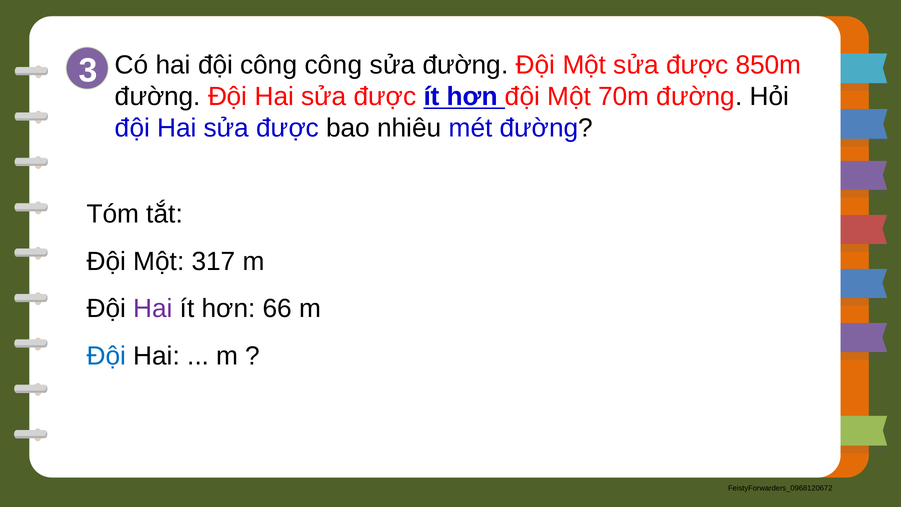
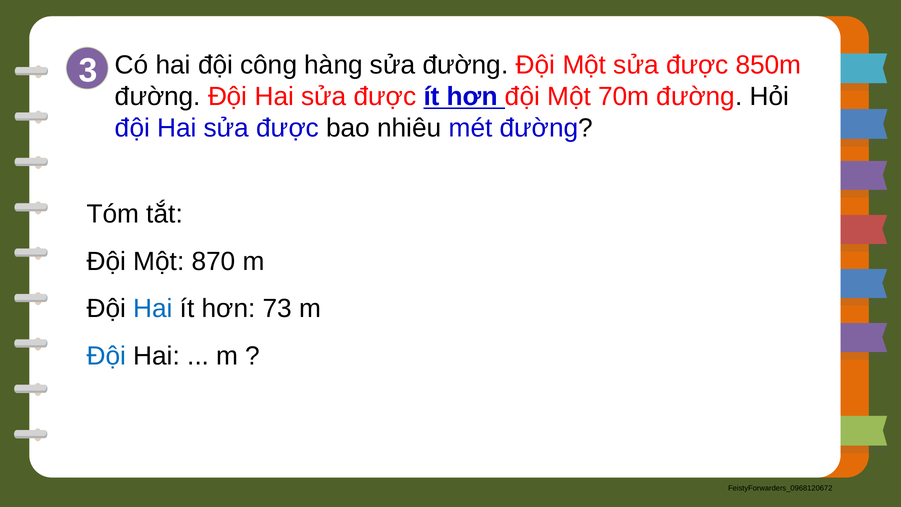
công công: công -> hàng
317: 317 -> 870
Hai at (153, 309) colour: purple -> blue
66: 66 -> 73
